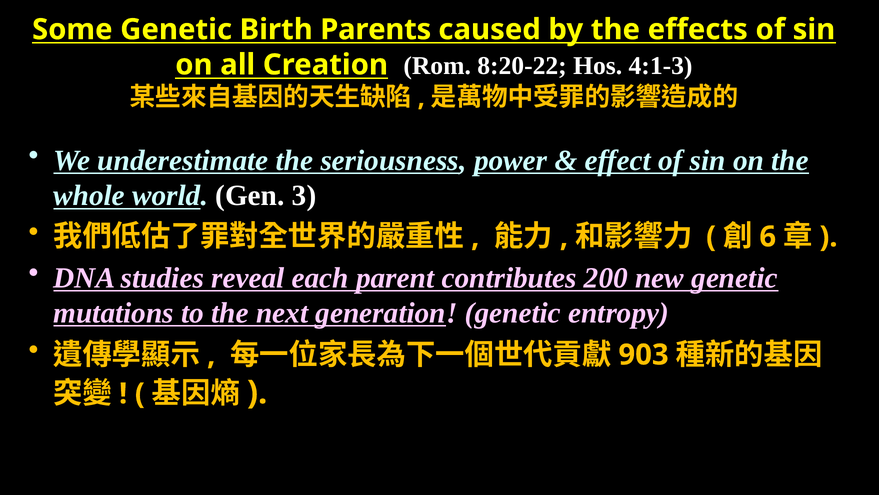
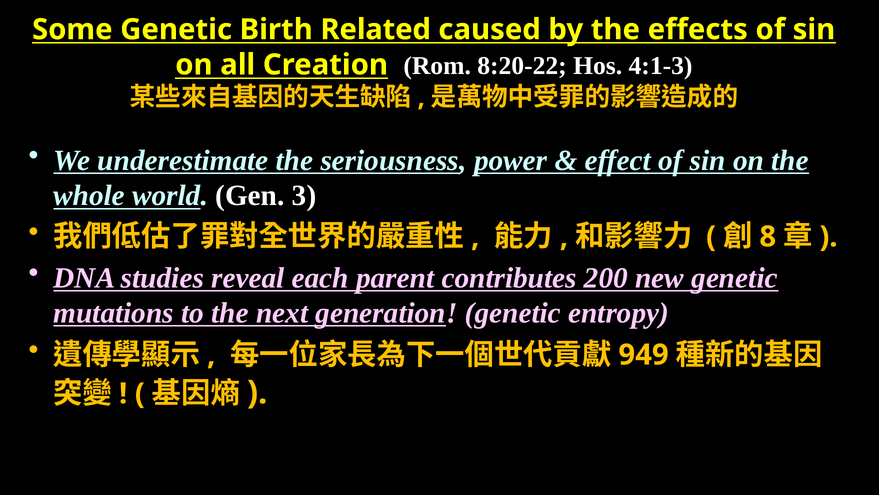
Parents: Parents -> Related
6: 6 -> 8
903: 903 -> 949
